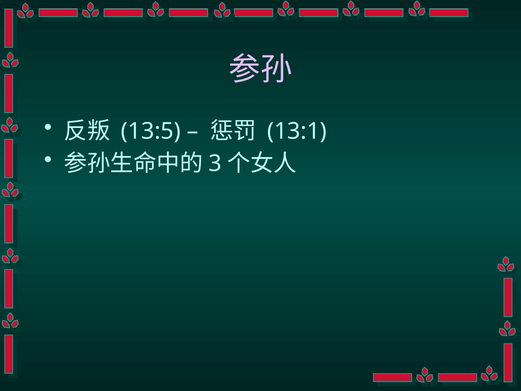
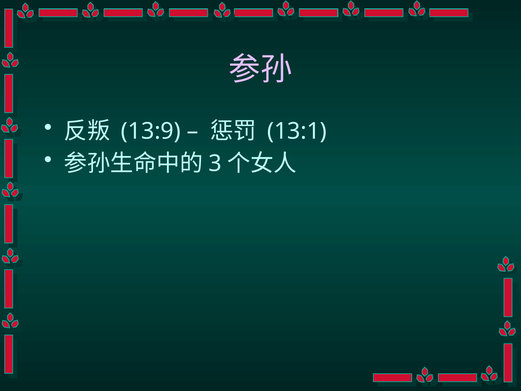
13:5: 13:5 -> 13:9
